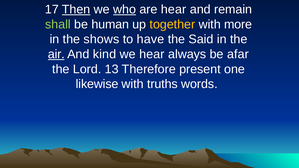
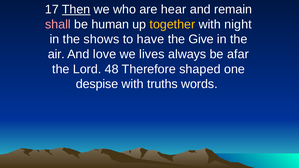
who underline: present -> none
shall colour: light green -> pink
more: more -> night
Said: Said -> Give
air underline: present -> none
kind: kind -> love
we hear: hear -> lives
13: 13 -> 48
present: present -> shaped
likewise: likewise -> despise
